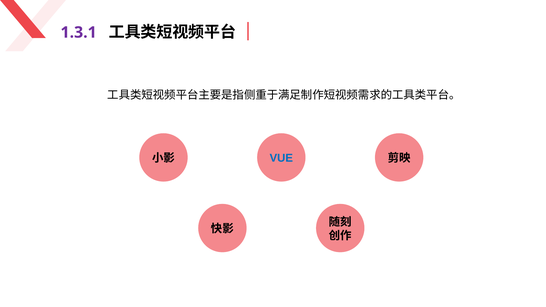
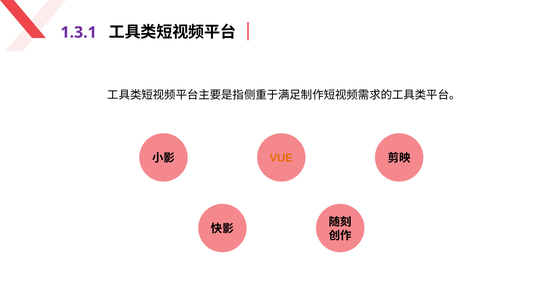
VUE colour: blue -> orange
